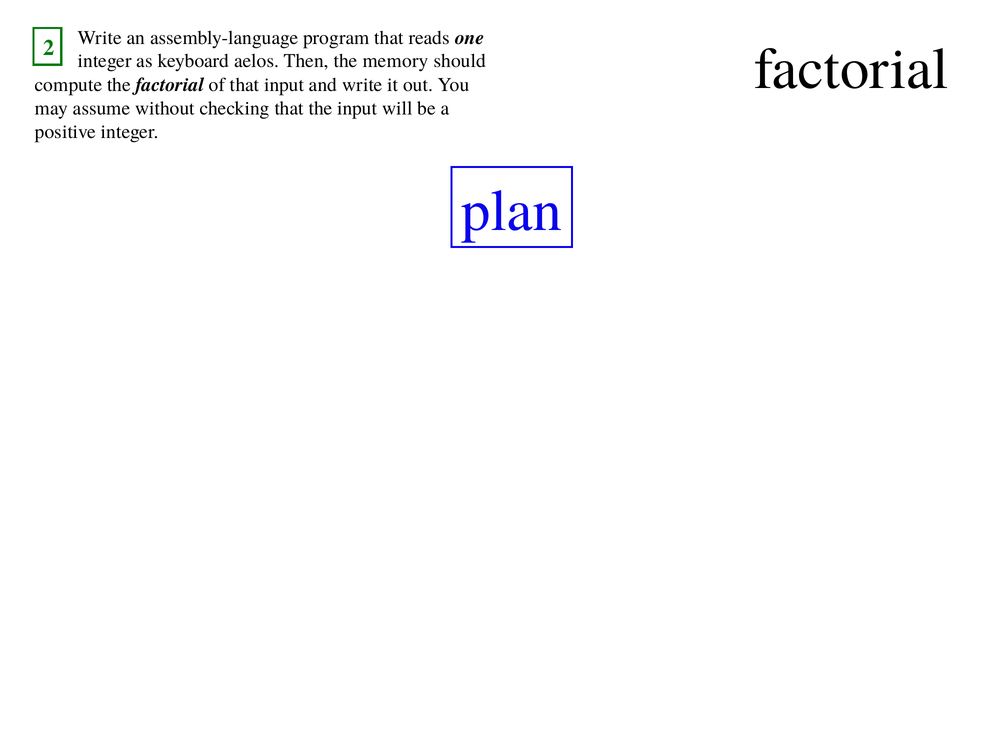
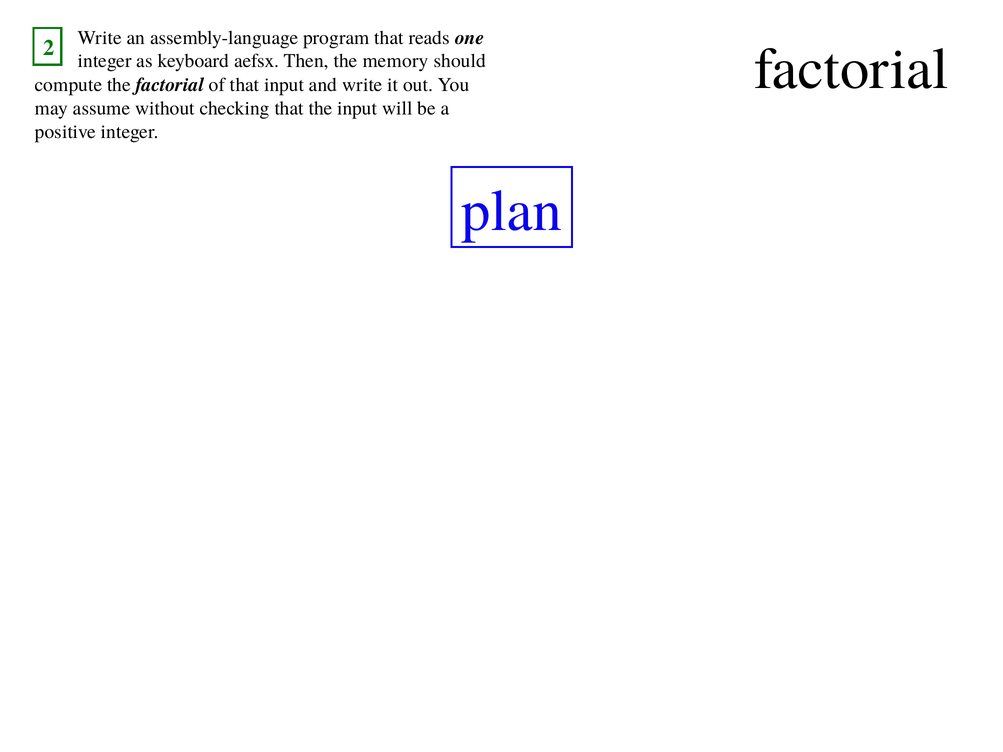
aelos: aelos -> aefsx
